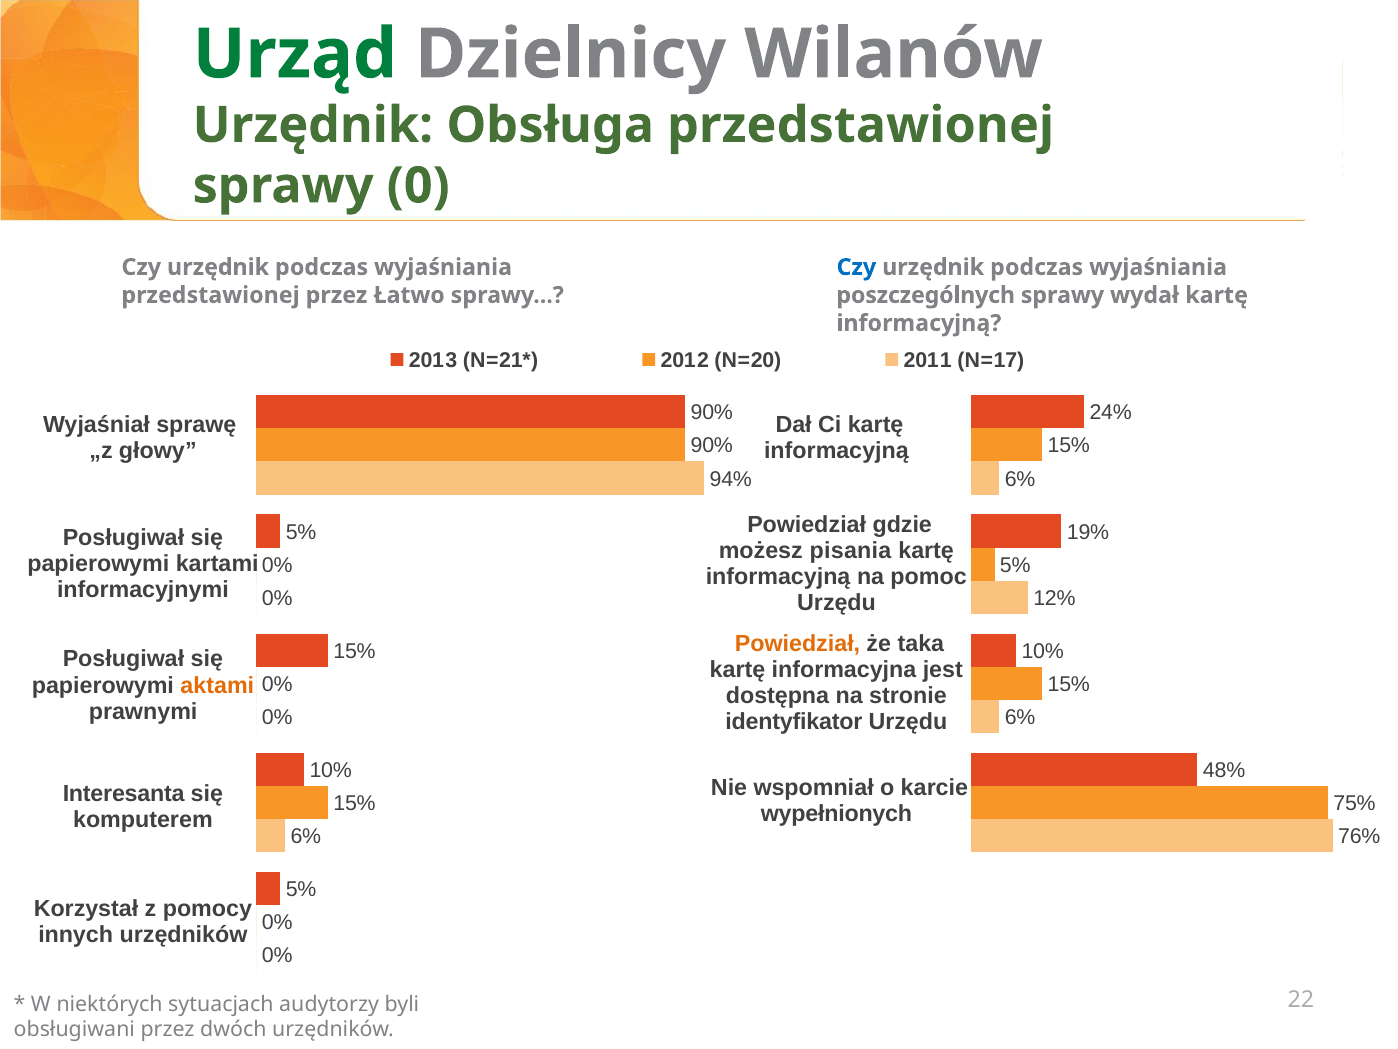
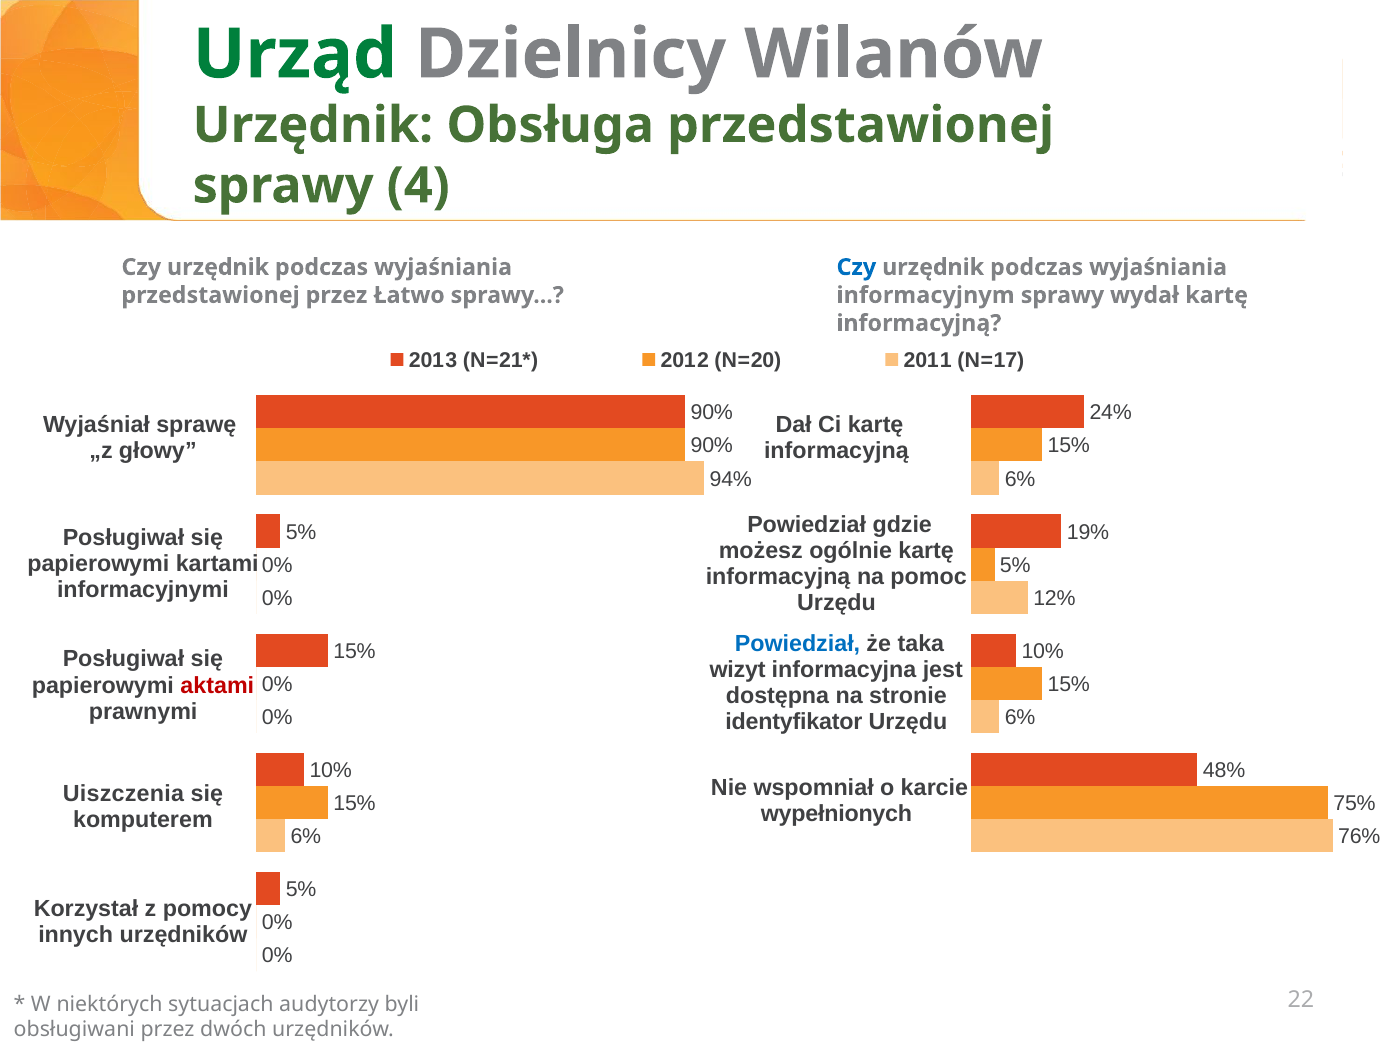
0: 0 -> 4
poszczególnych: poszczególnych -> informacyjnym
pisania: pisania -> ogólnie
Powiedział at (798, 643) colour: orange -> blue
kartę at (738, 669): kartę -> wizyt
aktami colour: orange -> red
Interesanta: Interesanta -> Uiszczenia
